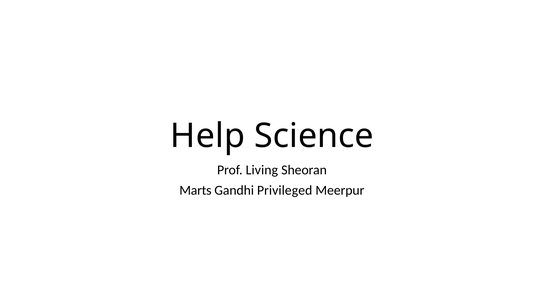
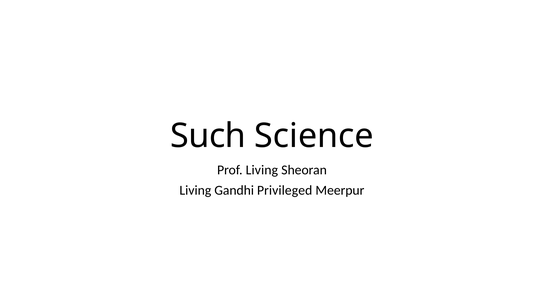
Help: Help -> Such
Marts at (195, 190): Marts -> Living
